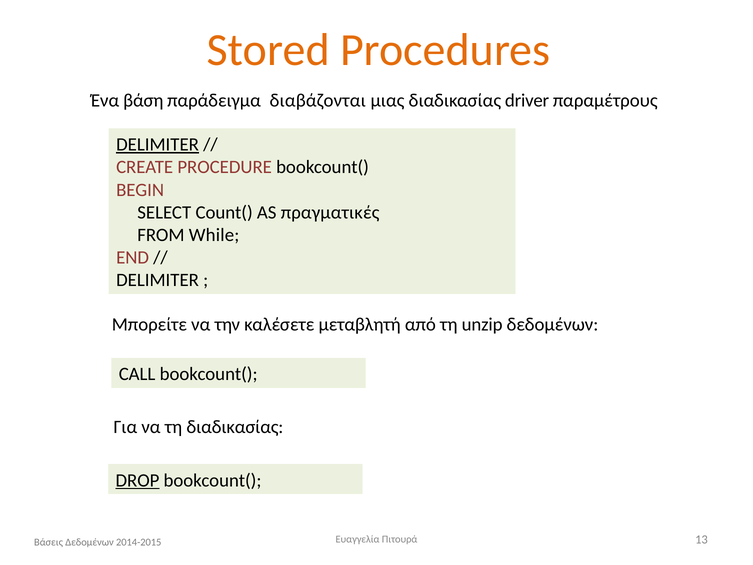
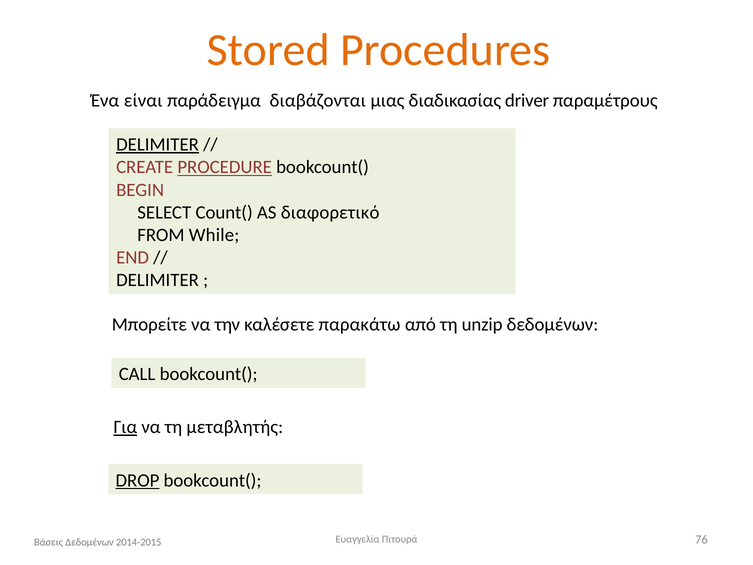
βάση: βάση -> είναι
PROCEDURE underline: none -> present
πραγματικές: πραγματικές -> διαφορετικό
μεταβλητή: μεταβλητή -> παρακάτω
Για underline: none -> present
τη διαδικασίας: διαδικασίας -> μεταβλητής
13: 13 -> 76
